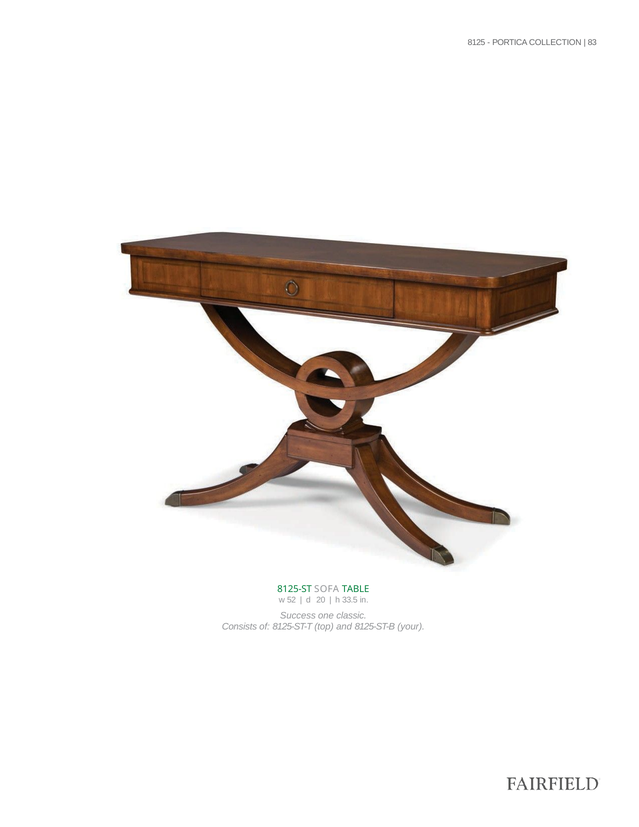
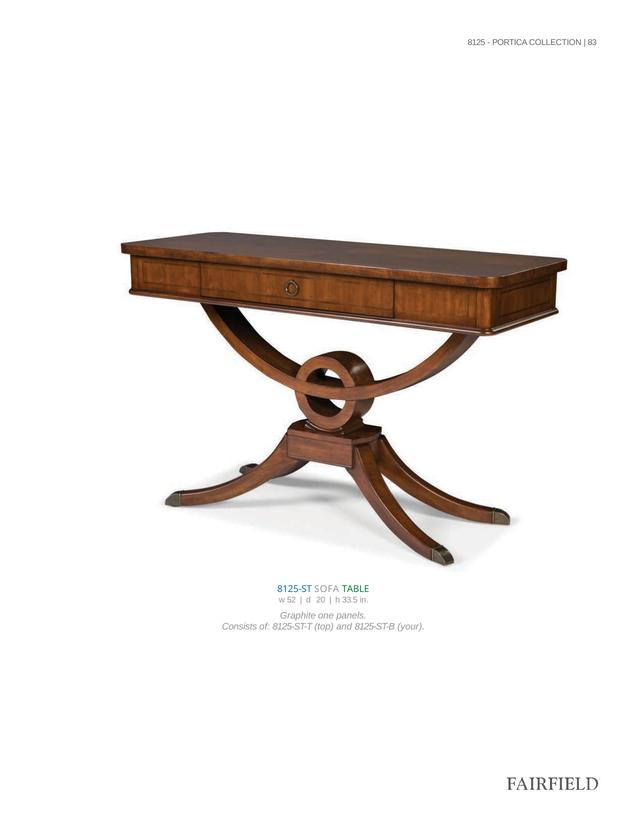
8125-ST colour: green -> blue
Success: Success -> Graphite
classic: classic -> panels
